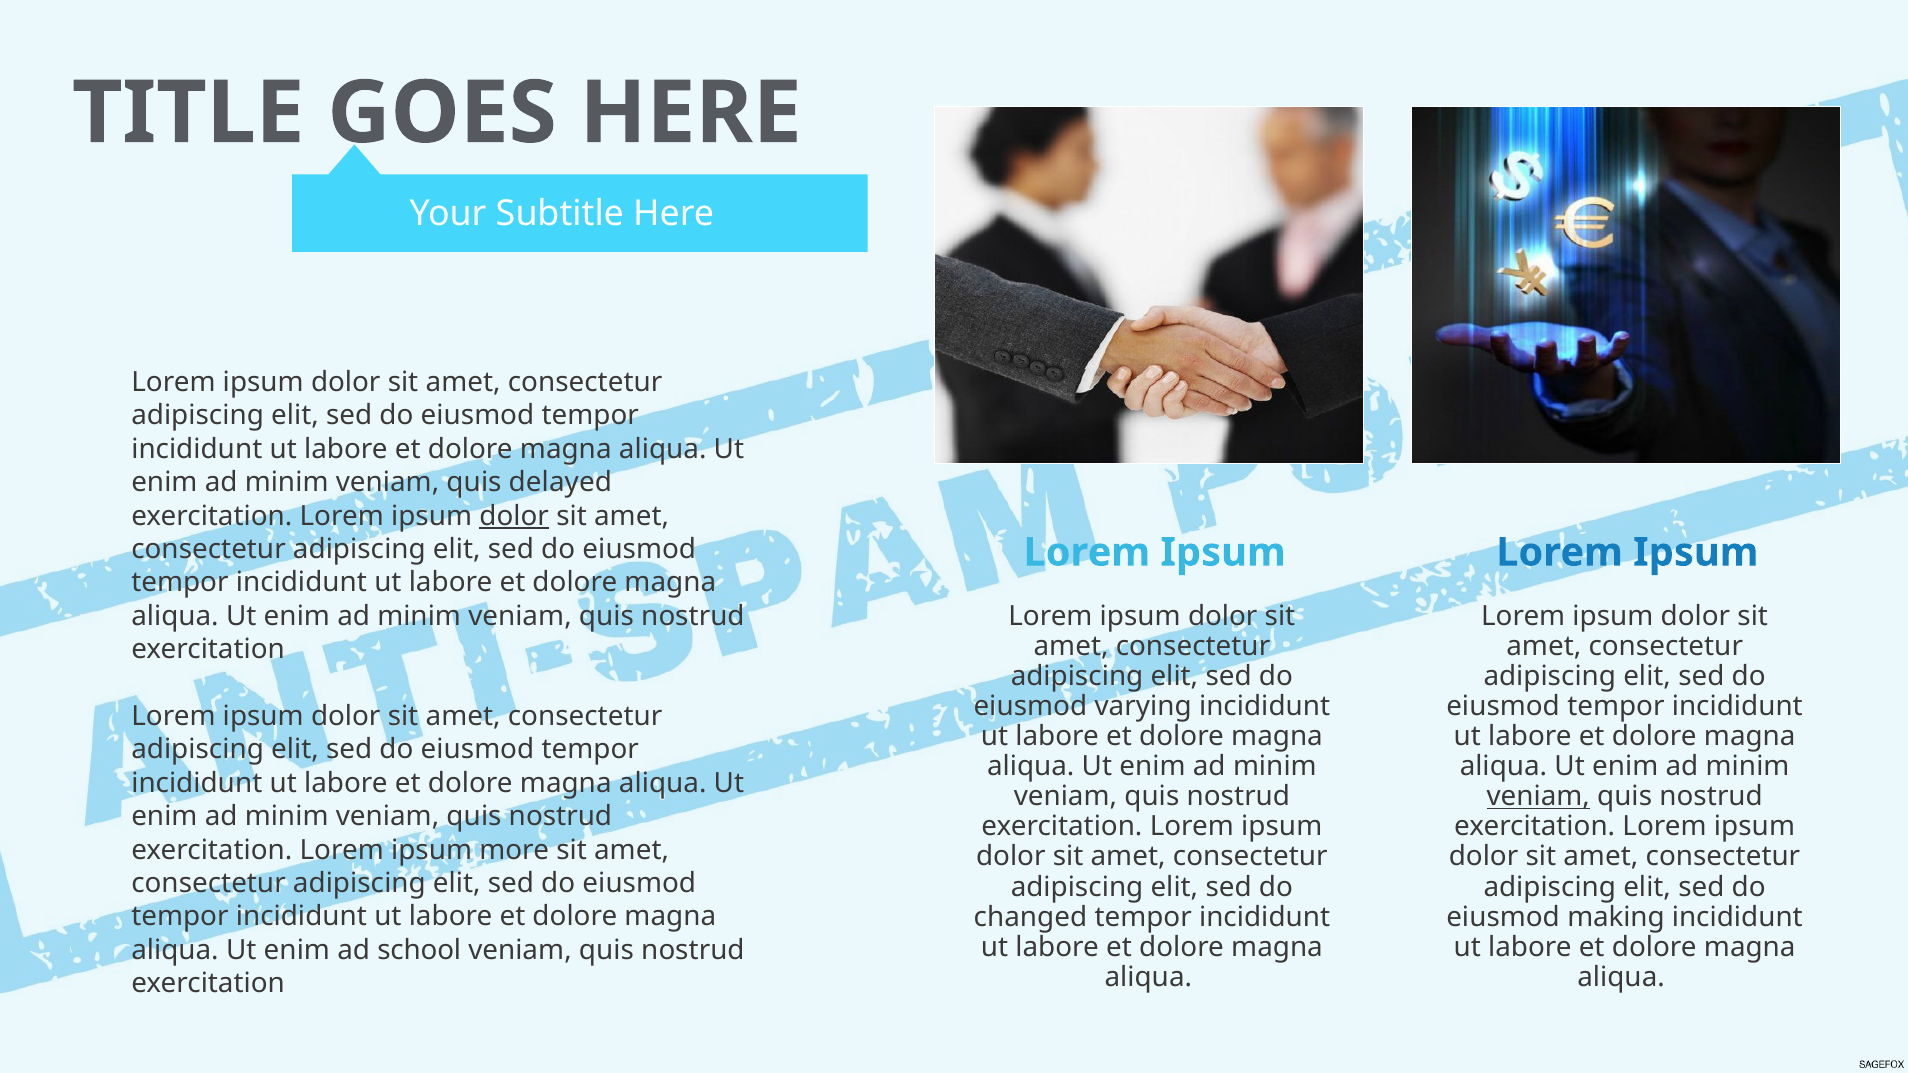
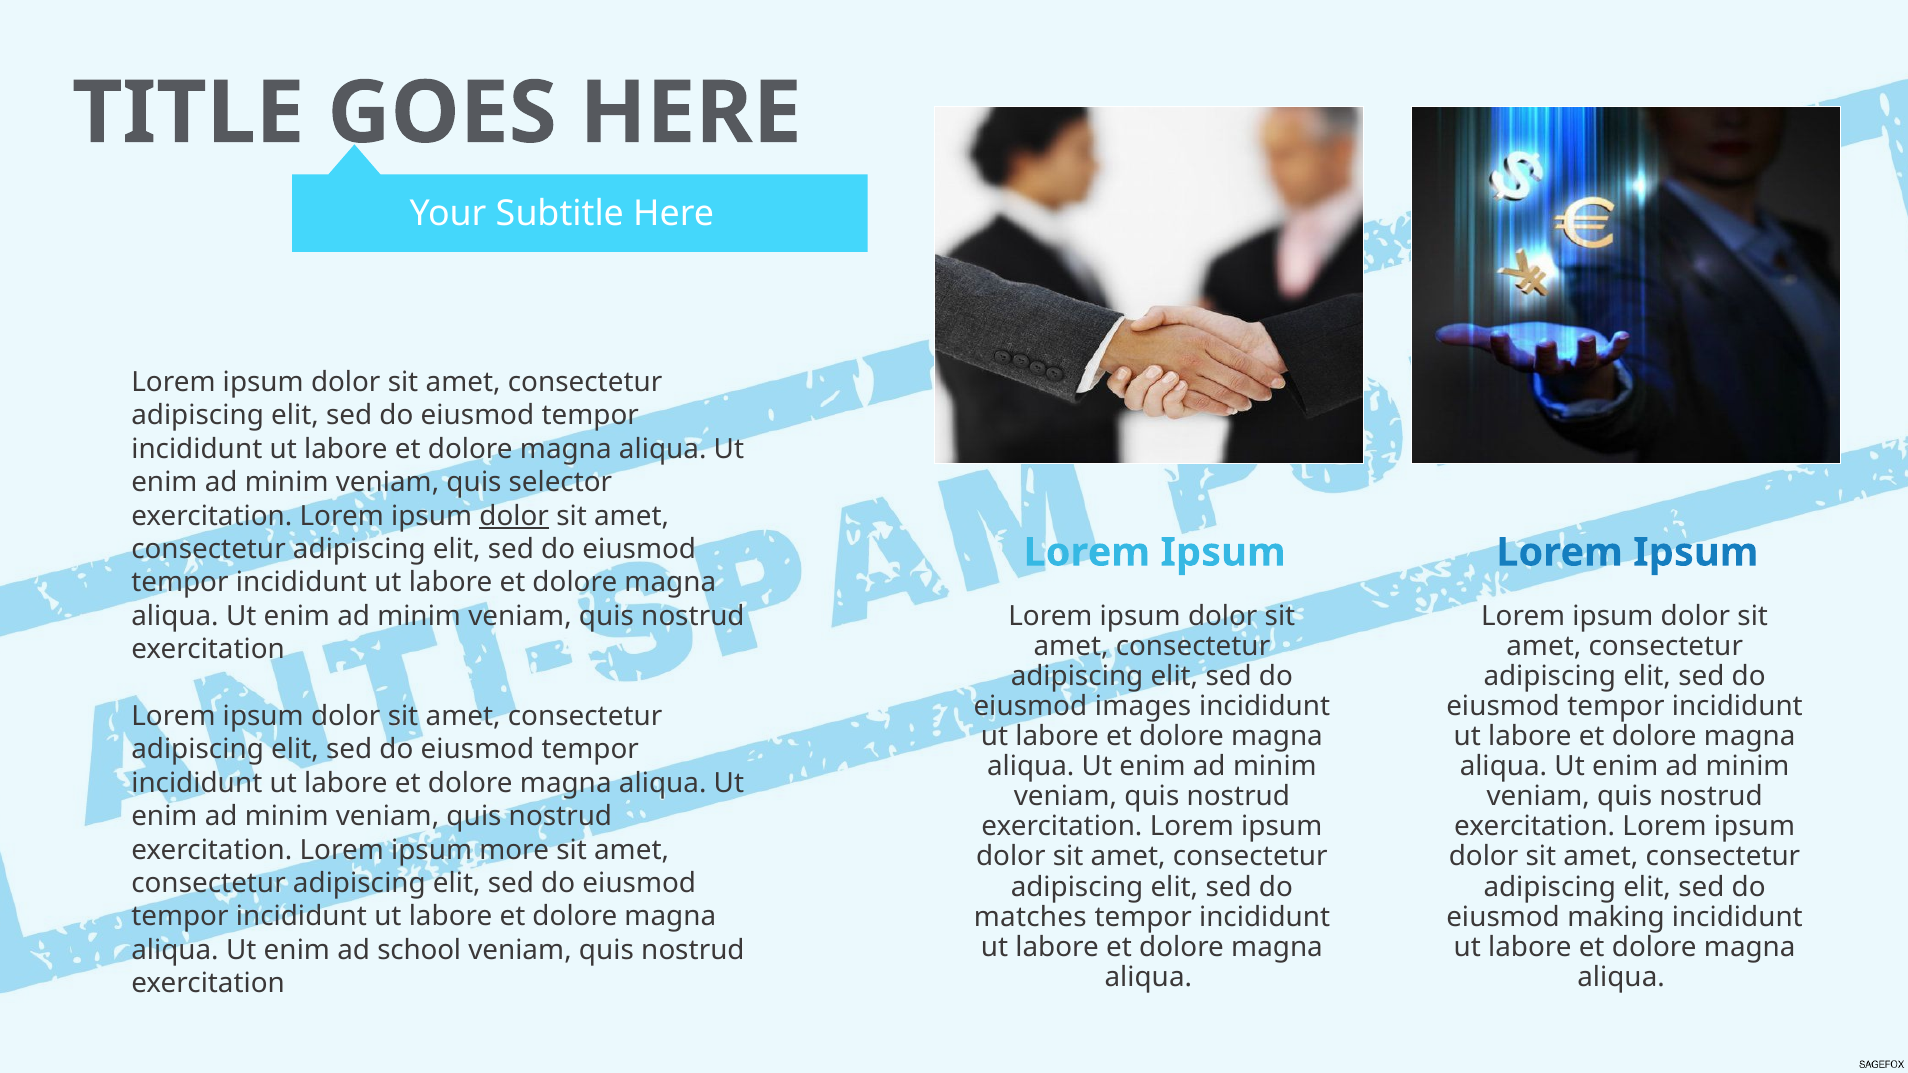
delayed: delayed -> selector
varying: varying -> images
veniam at (1538, 797) underline: present -> none
changed: changed -> matches
